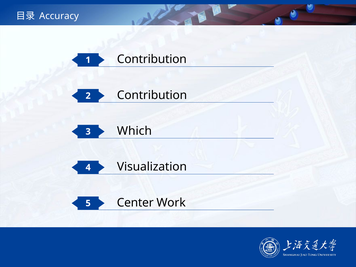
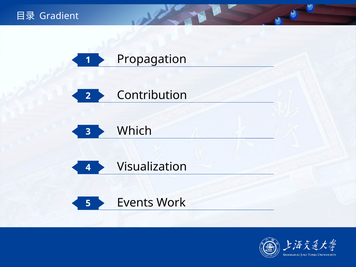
Accuracy: Accuracy -> Gradient
1 Contribution: Contribution -> Propagation
Center: Center -> Events
